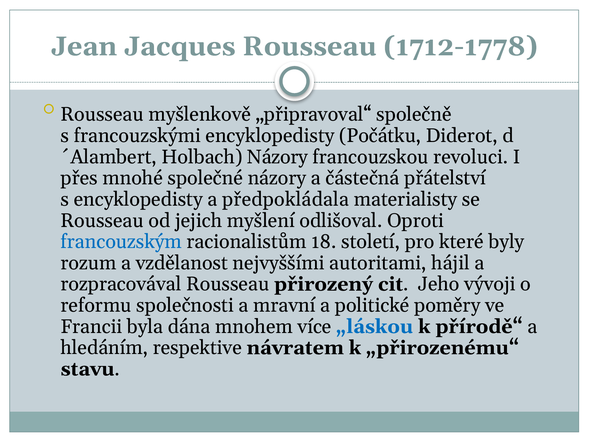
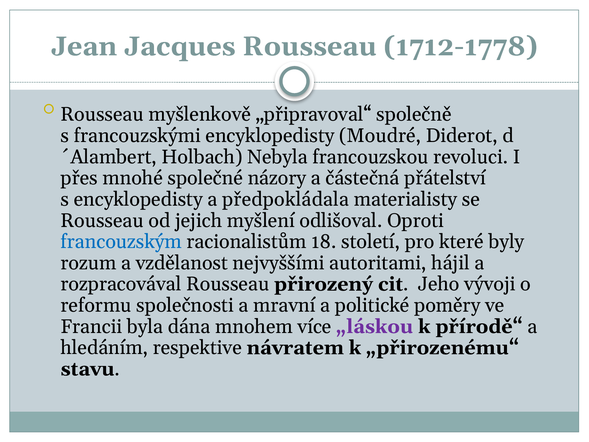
Počátku: Počátku -> Moudré
Holbach Názory: Názory -> Nebyla
„láskou colour: blue -> purple
